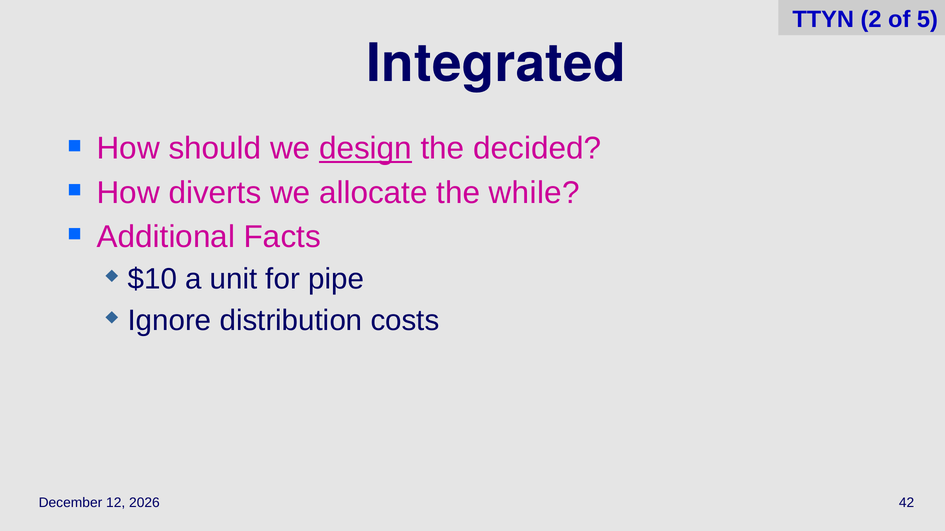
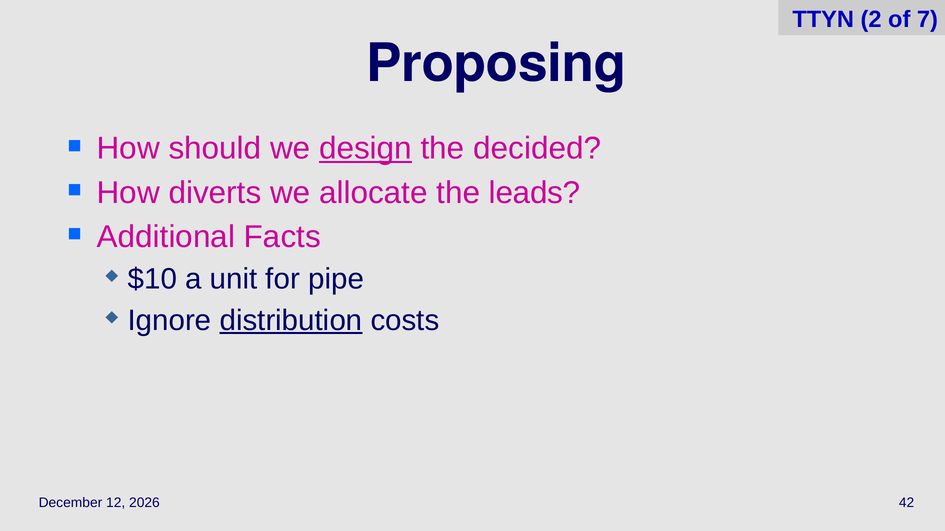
5: 5 -> 7
Integrated: Integrated -> Proposing
while: while -> leads
distribution underline: none -> present
